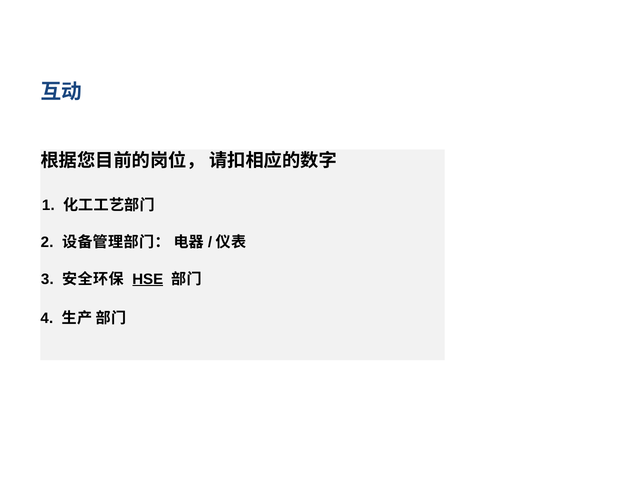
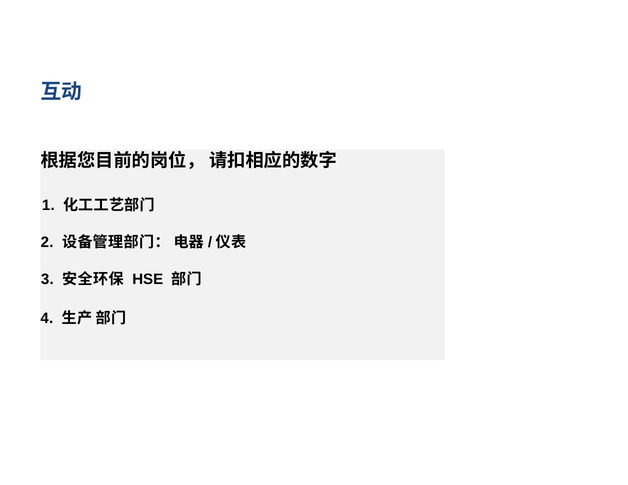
HSE underline: present -> none
